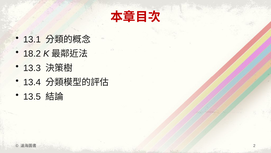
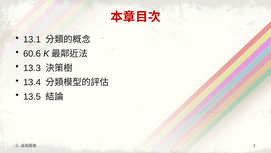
18.2: 18.2 -> 60.6
